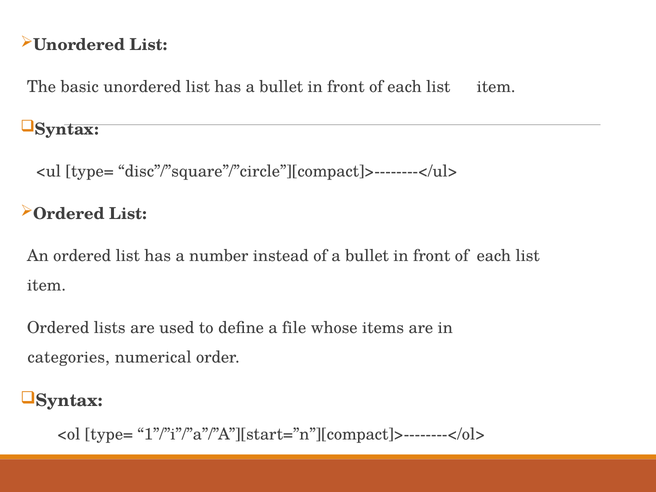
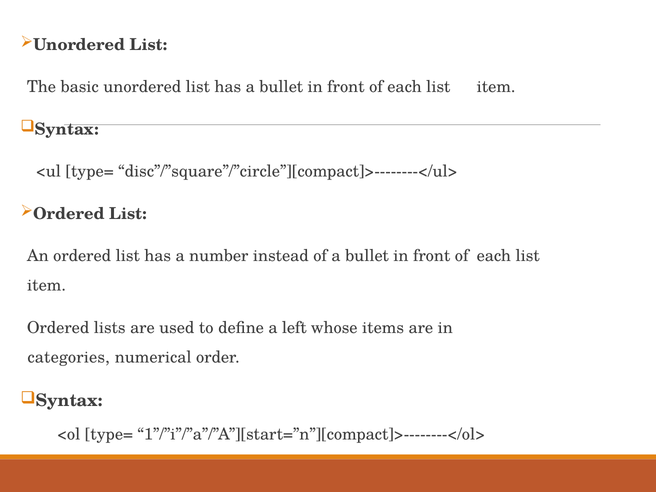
file: file -> left
